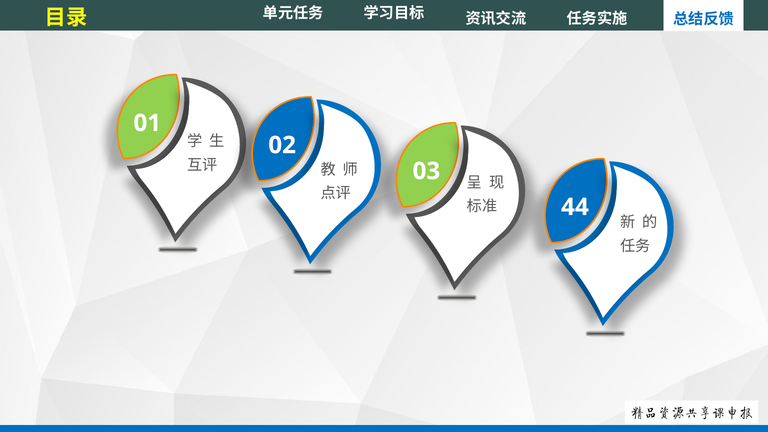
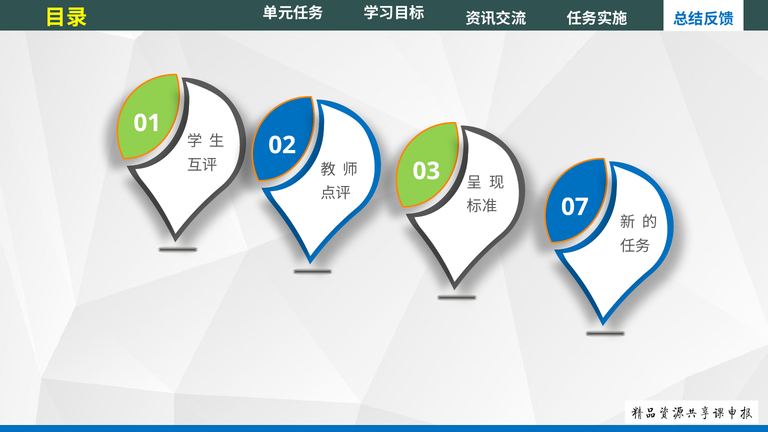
44: 44 -> 07
